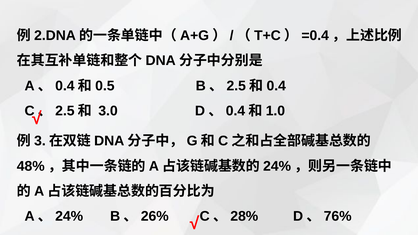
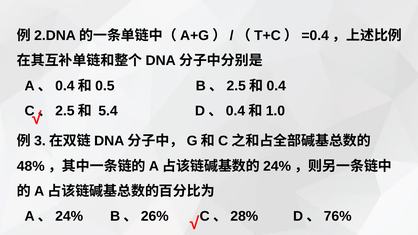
3.0: 3.0 -> 5.4
